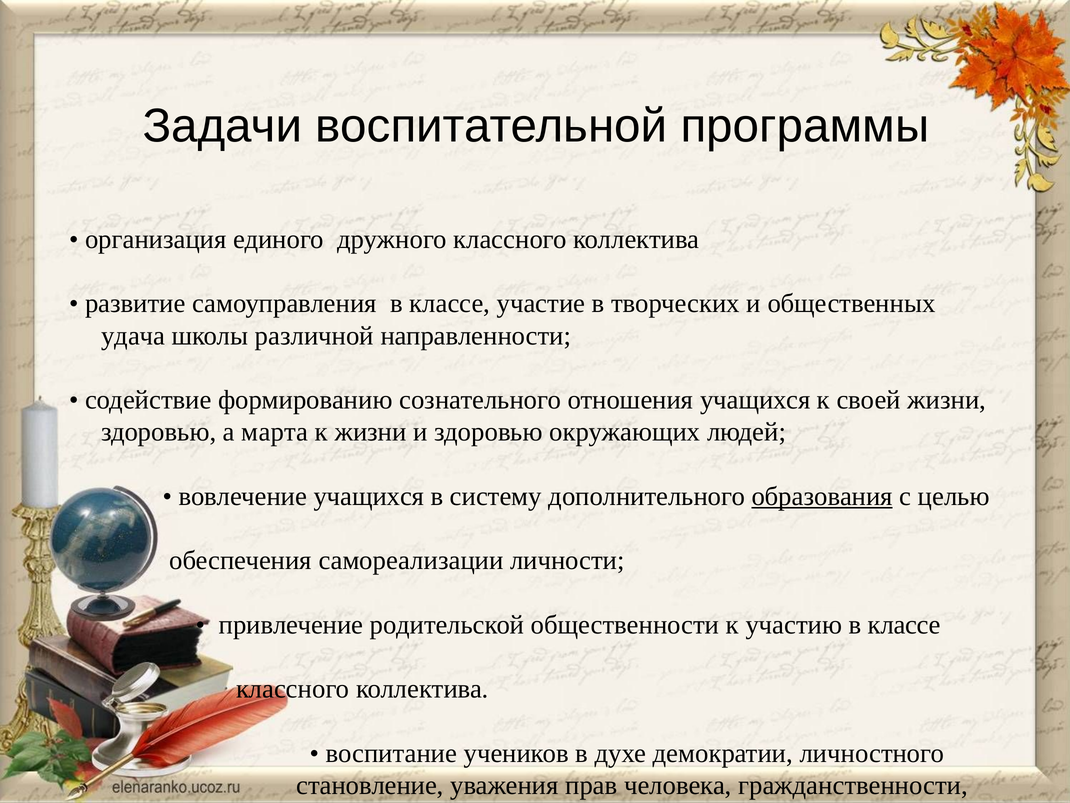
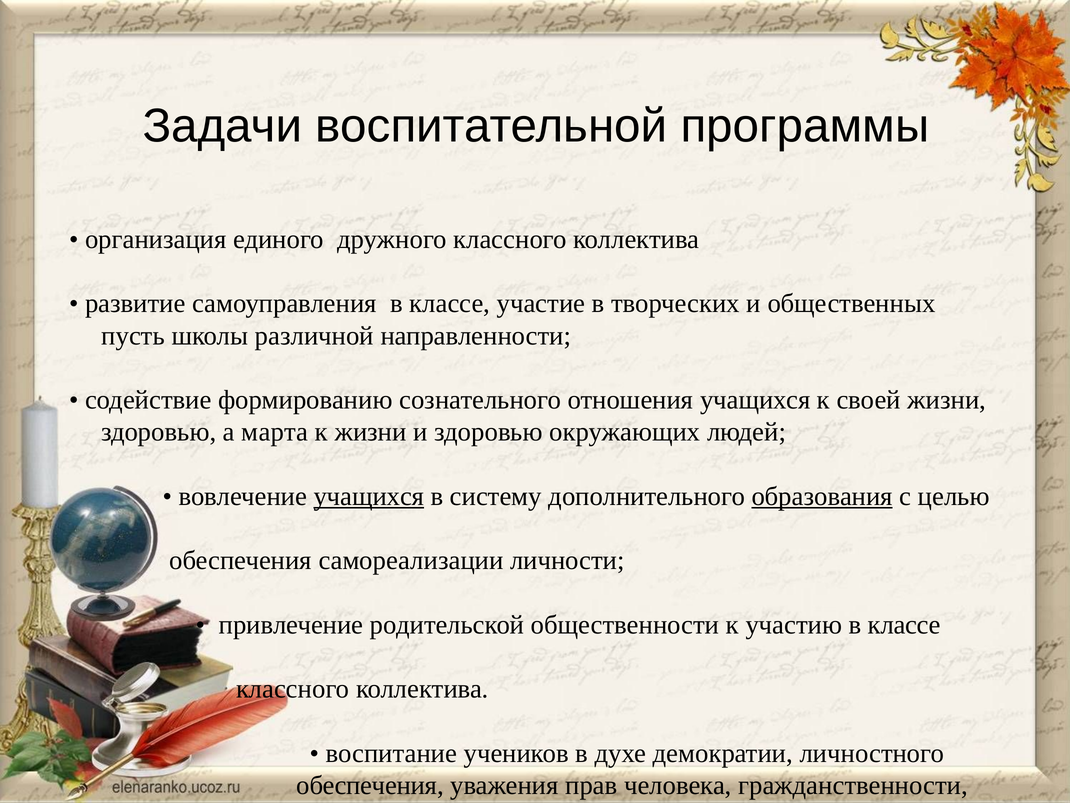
удача: удача -> пусть
учащихся at (369, 496) underline: none -> present
становление at (370, 785): становление -> обеспечения
